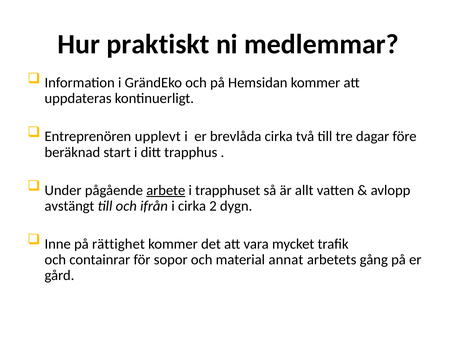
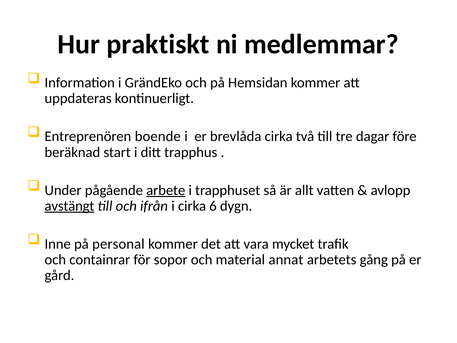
upplevt: upplevt -> boende
avstängt underline: none -> present
2: 2 -> 6
rättighet: rättighet -> personal
